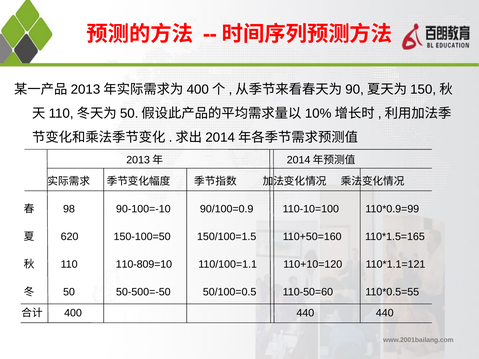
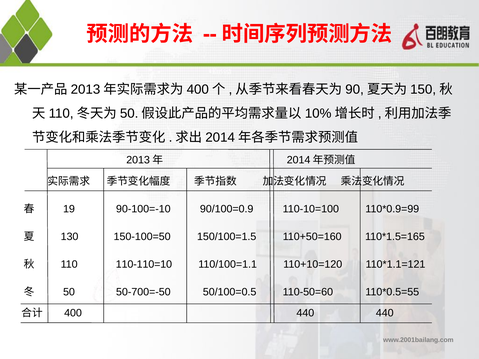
98: 98 -> 19
620: 620 -> 130
110-809=10: 110-809=10 -> 110-110=10
50-500=-50: 50-500=-50 -> 50-700=-50
